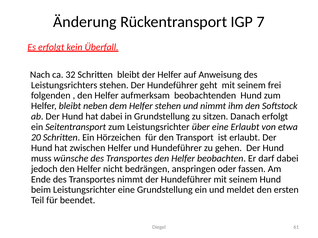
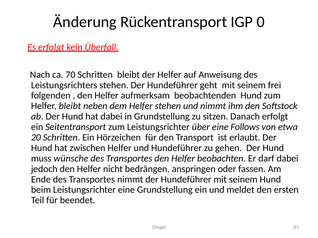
7: 7 -> 0
32: 32 -> 70
eine Erlaubt: Erlaubt -> Follows
